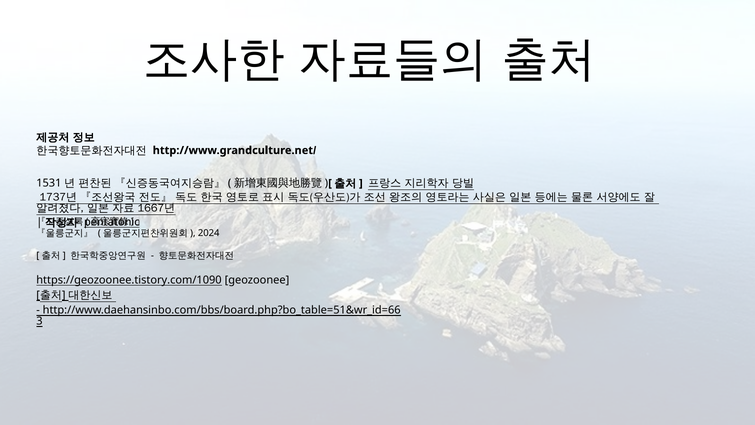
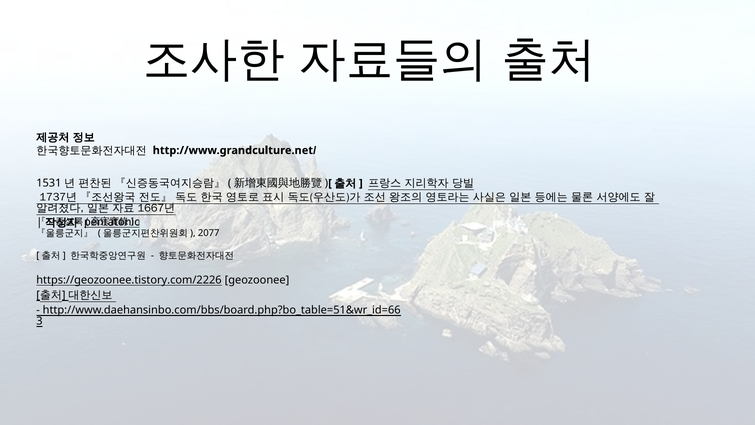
2024: 2024 -> 2077
https://geozoonee.tistory.com/1090: https://geozoonee.tistory.com/1090 -> https://geozoonee.tistory.com/2226
